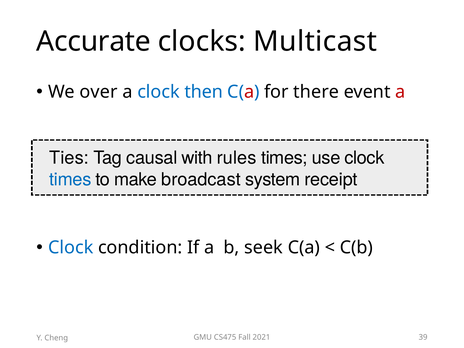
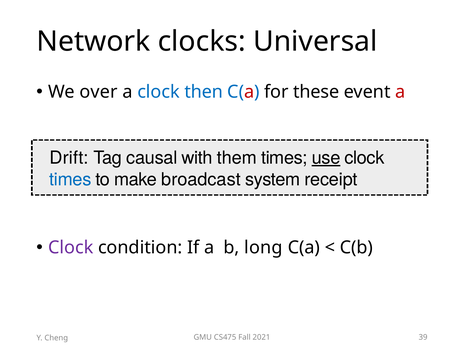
Accurate: Accurate -> Network
Multicast: Multicast -> Universal
there: there -> these
Ties: Ties -> Drift
rules: rules -> them
use underline: none -> present
Clock at (71, 248) colour: blue -> purple
seek: seek -> long
